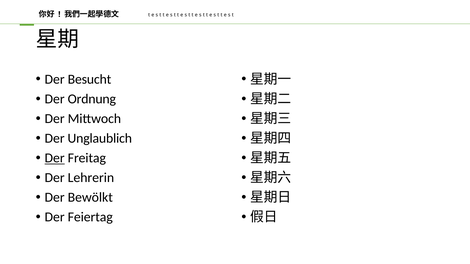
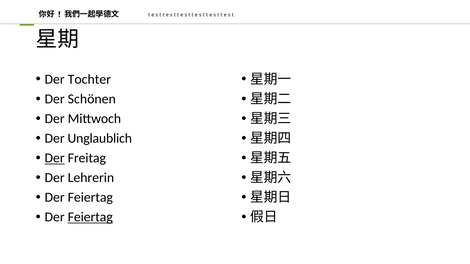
Besucht: Besucht -> Tochter
Ordnung: Ordnung -> Schönen
Bewölkt at (90, 198): Bewölkt -> Feiertag
Feiertag at (90, 217) underline: none -> present
